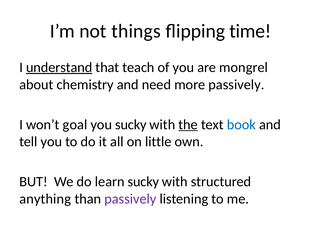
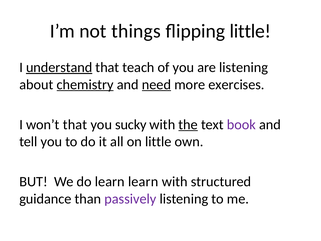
flipping time: time -> little
are mongrel: mongrel -> listening
chemistry underline: none -> present
need underline: none -> present
more passively: passively -> exercises
won’t goal: goal -> that
book colour: blue -> purple
learn sucky: sucky -> learn
anything: anything -> guidance
